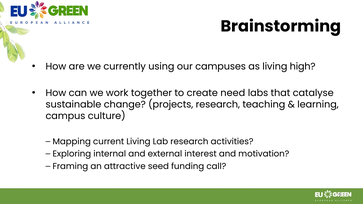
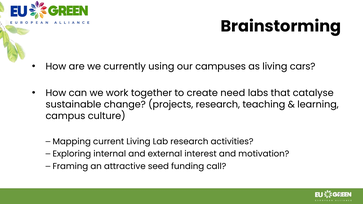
high: high -> cars
